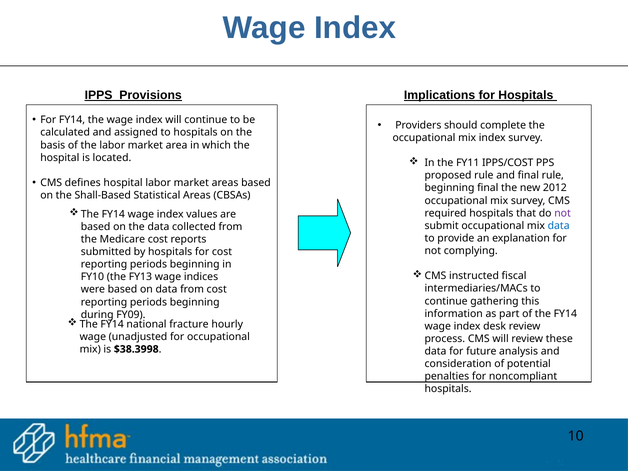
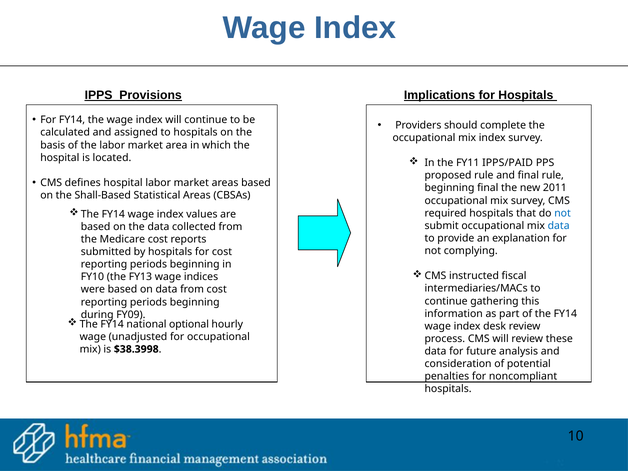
IPPS/COST: IPPS/COST -> IPPS/PAID
2012: 2012 -> 2011
not at (563, 213) colour: purple -> blue
fracture: fracture -> optional
